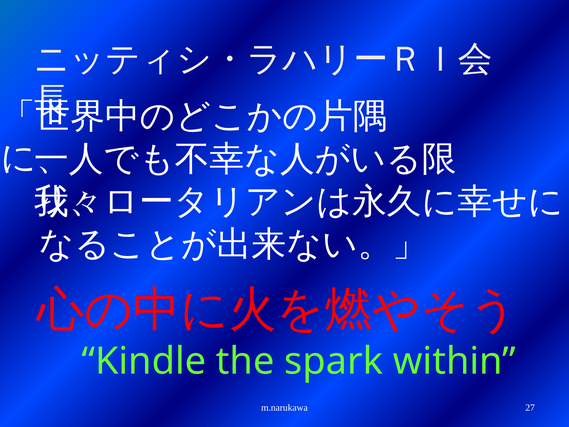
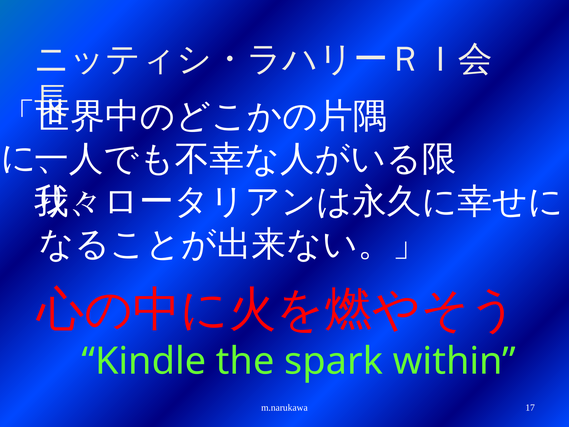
27: 27 -> 17
